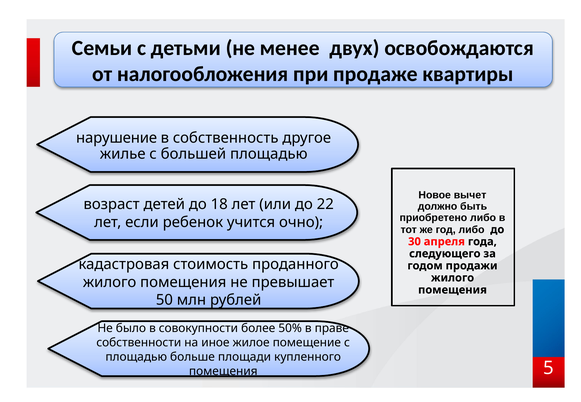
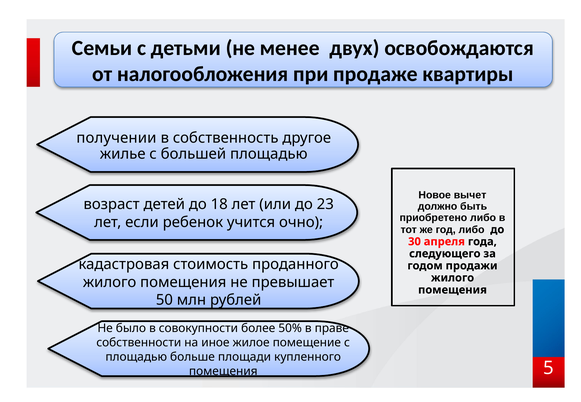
нарушение: нарушение -> получении
22: 22 -> 23
